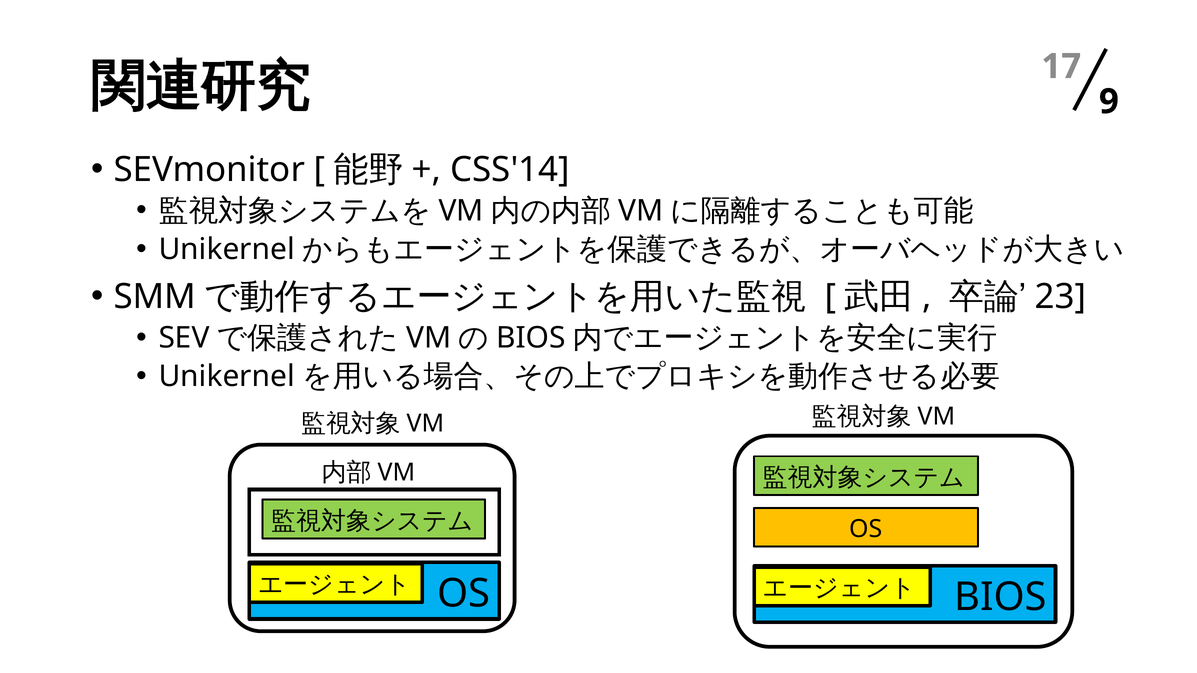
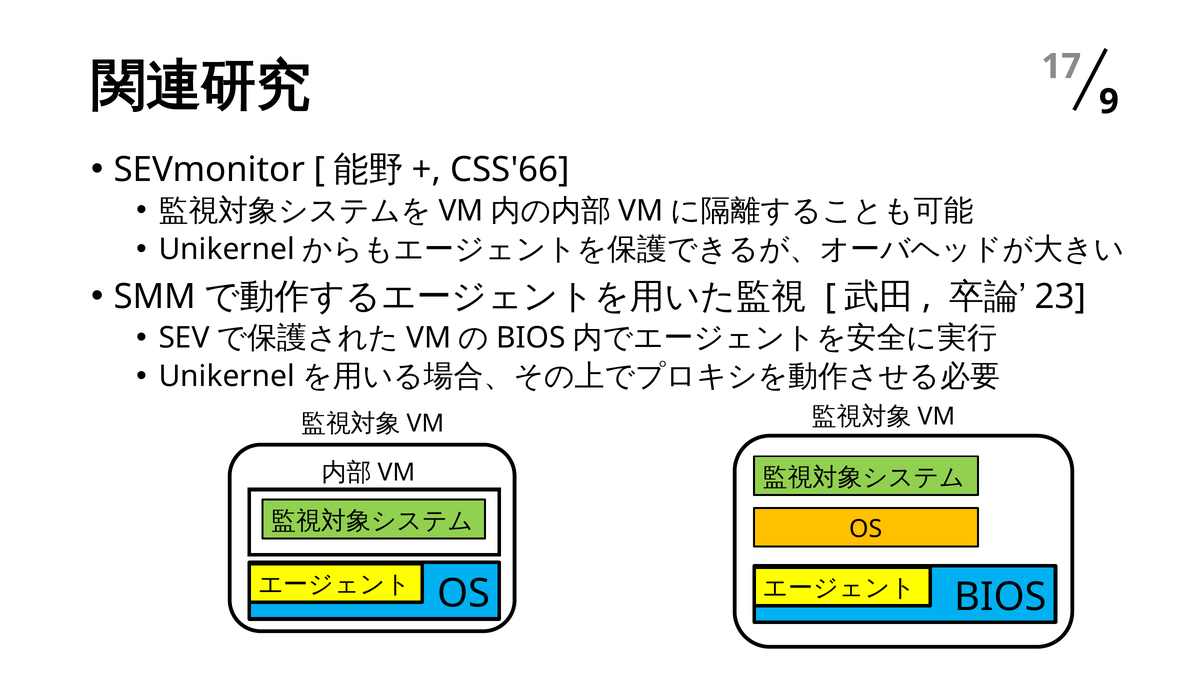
CSS'14: CSS'14 -> CSS'66
